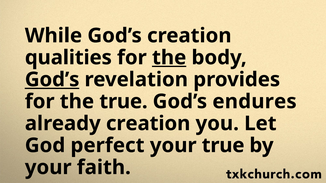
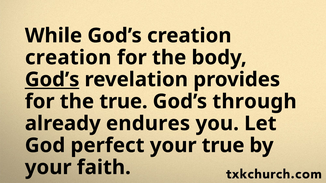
qualities at (68, 58): qualities -> creation
the at (169, 58) underline: present -> none
endures: endures -> through
already creation: creation -> endures
